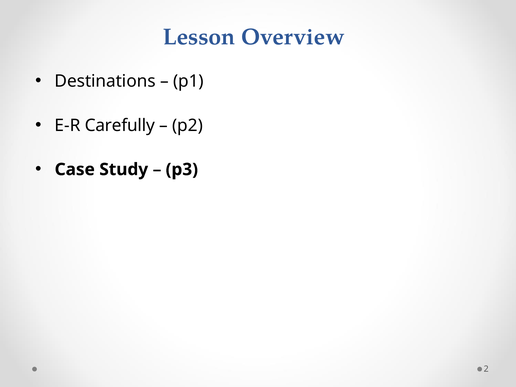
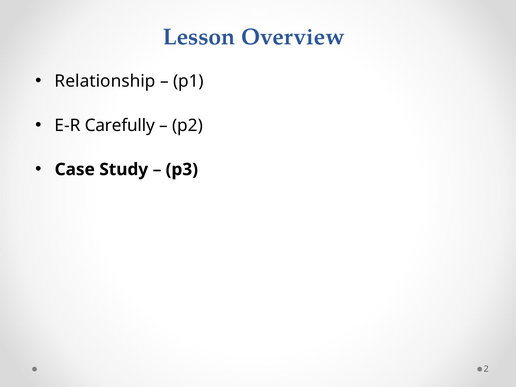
Destinations: Destinations -> Relationship
